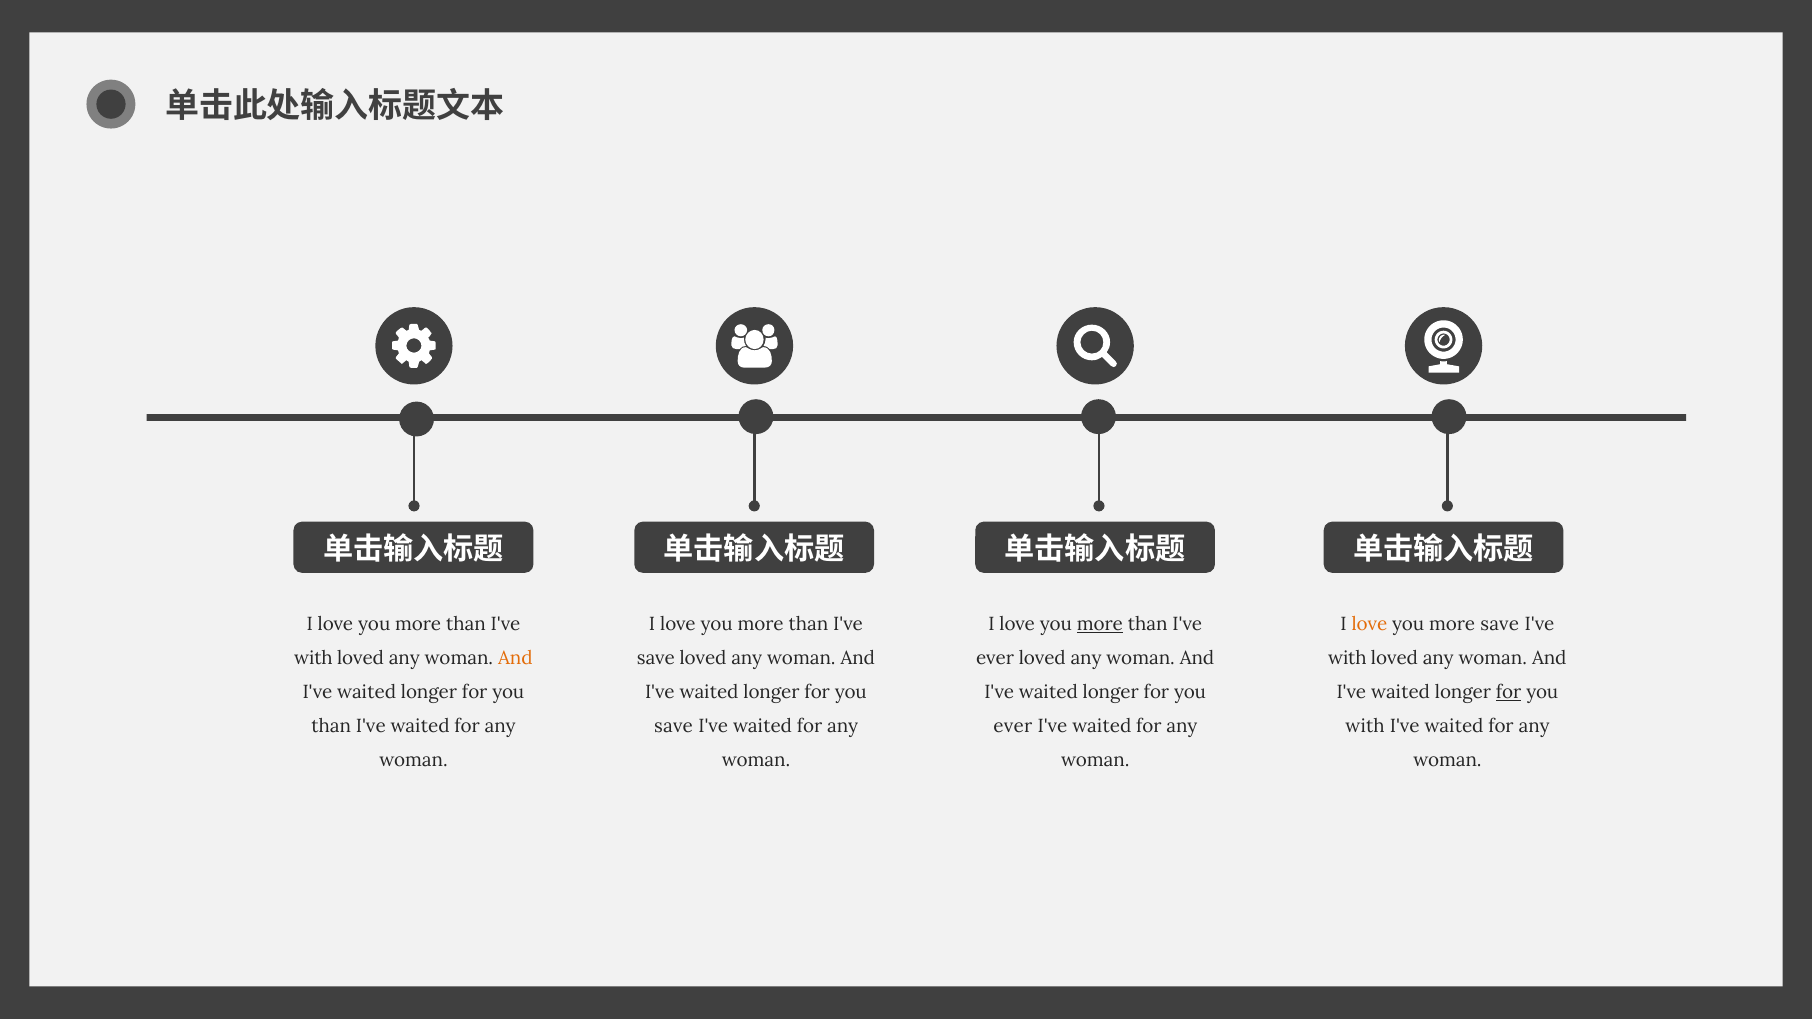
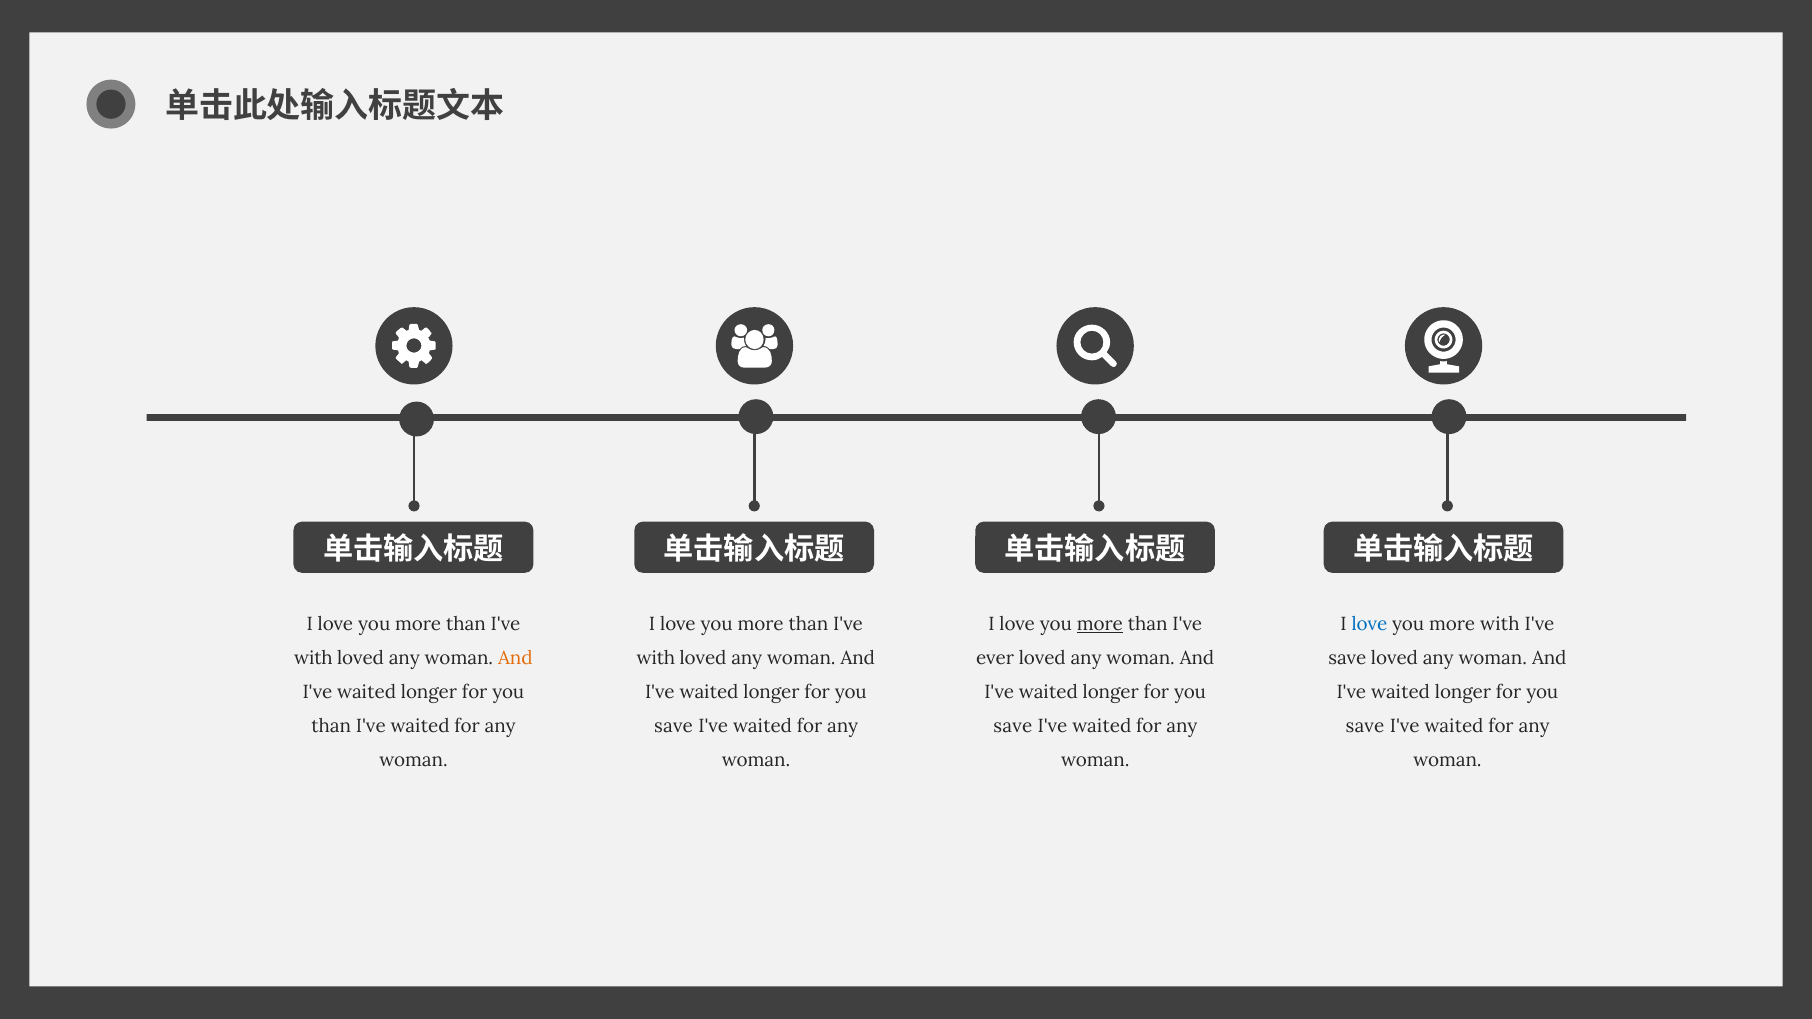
love at (1369, 625) colour: orange -> blue
more save: save -> with
save at (656, 659): save -> with
with at (1347, 659): with -> save
for at (1509, 693) underline: present -> none
ever at (1013, 727): ever -> save
with at (1365, 727): with -> save
